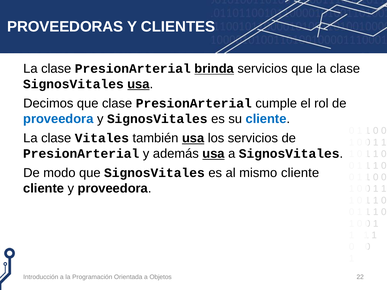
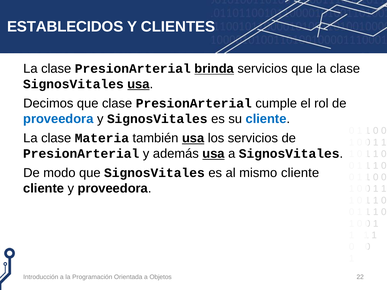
PROVEEDORAS: PROVEEDORAS -> ESTABLECIDOS
Vitales: Vitales -> Materia
